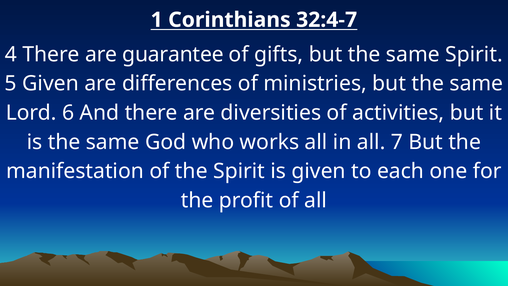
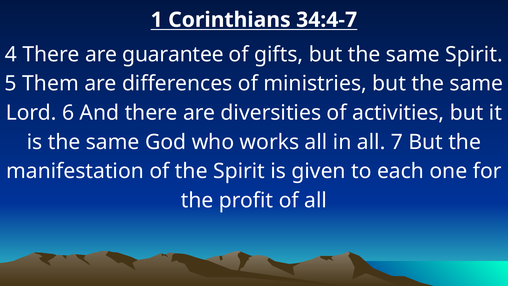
32:4-7: 32:4-7 -> 34:4-7
5 Given: Given -> Them
